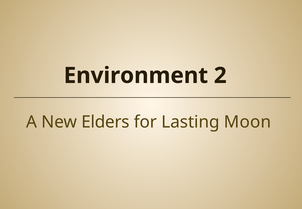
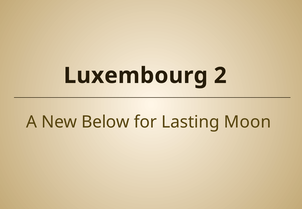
Environment: Environment -> Luxembourg
Elders: Elders -> Below
